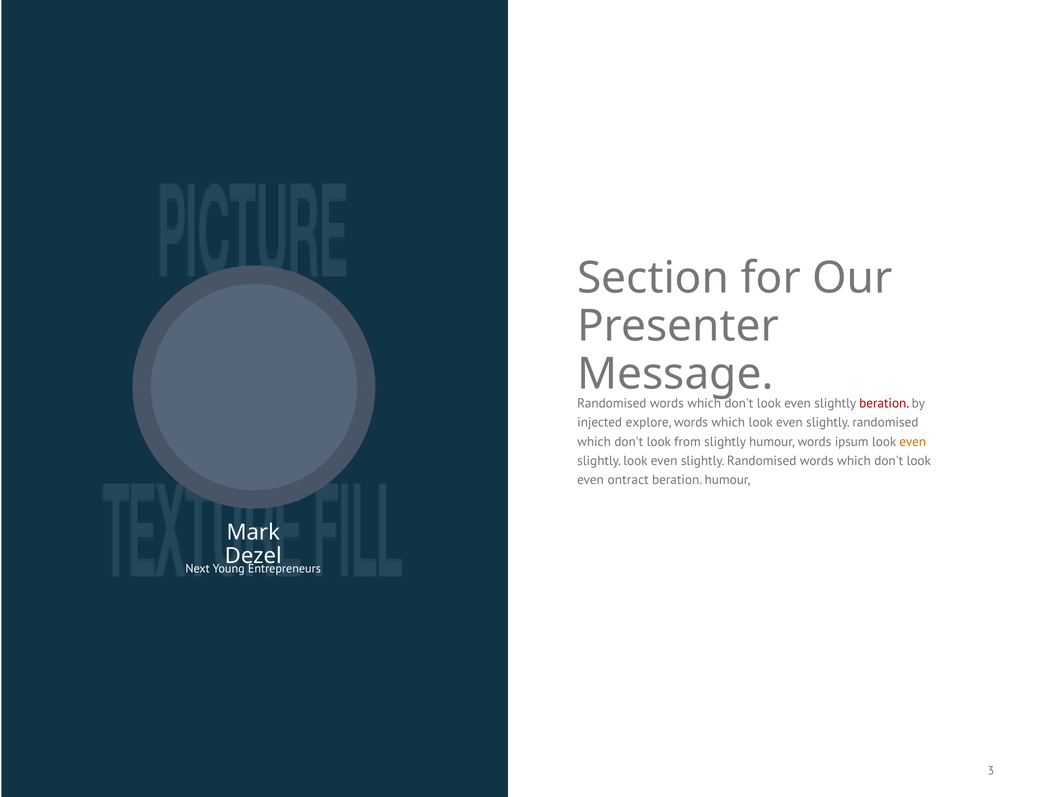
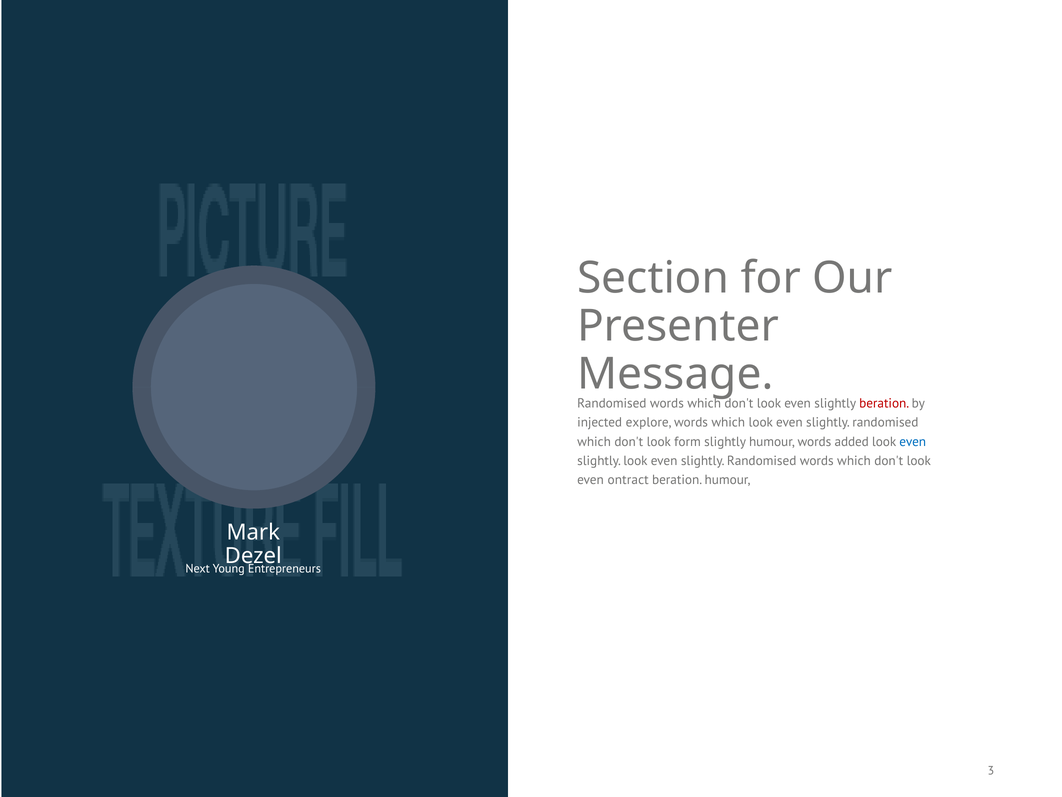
from: from -> form
ipsum: ipsum -> added
even at (913, 441) colour: orange -> blue
